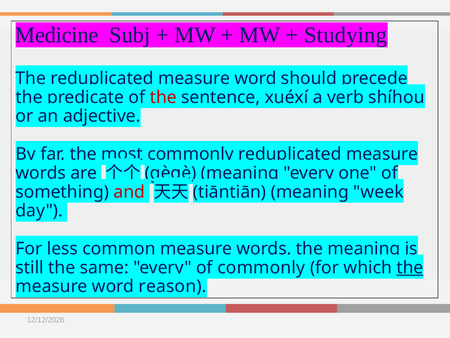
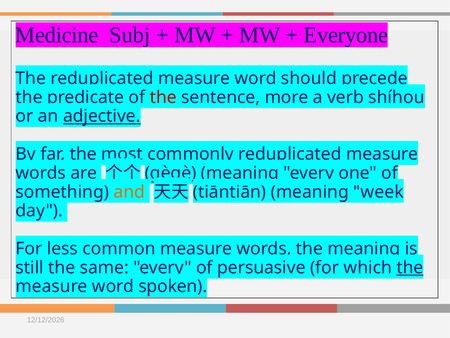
Studying: Studying -> Everyone
xuéxí: xuéxí -> more
adjective underline: none -> present
and colour: red -> orange
commonly at (261, 267): commonly -> persuasive
reason: reason -> spoken
